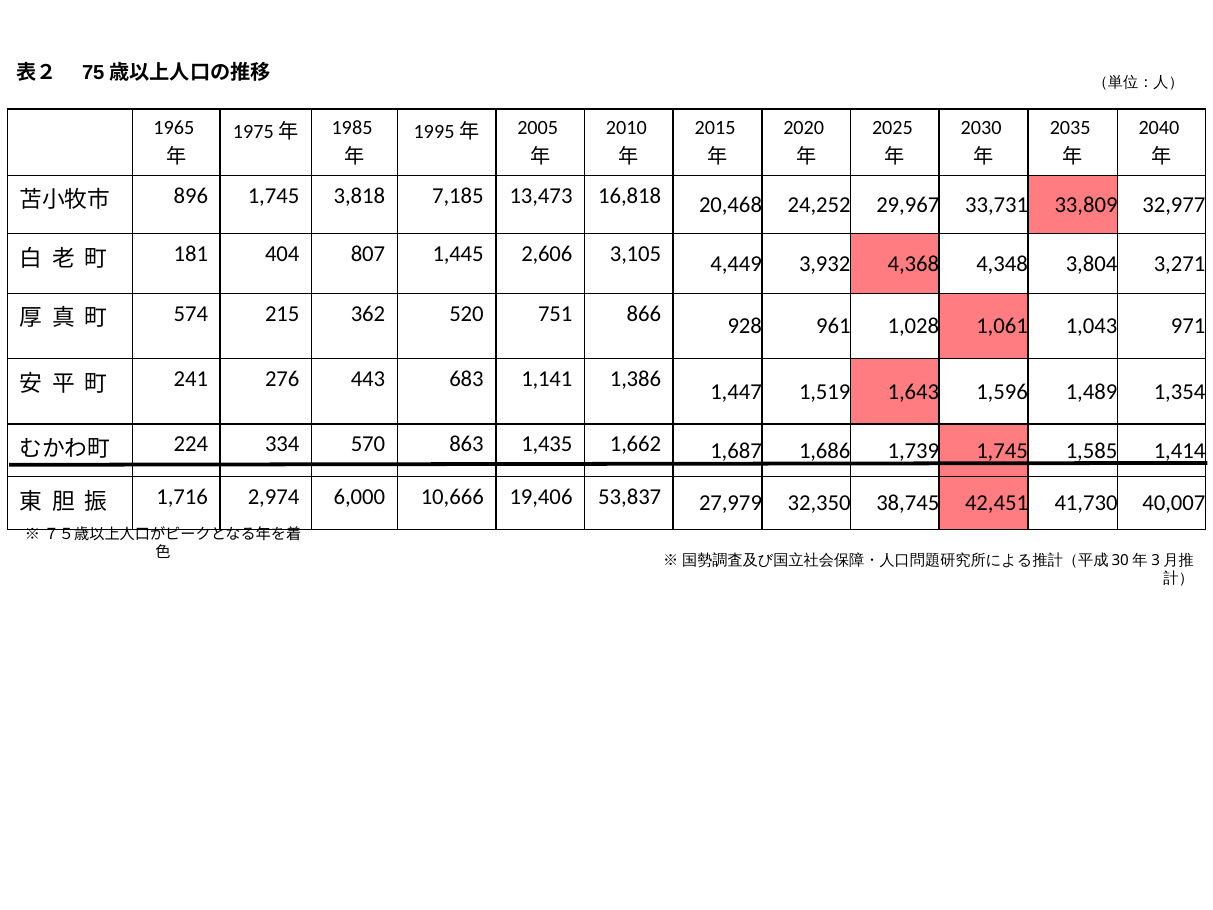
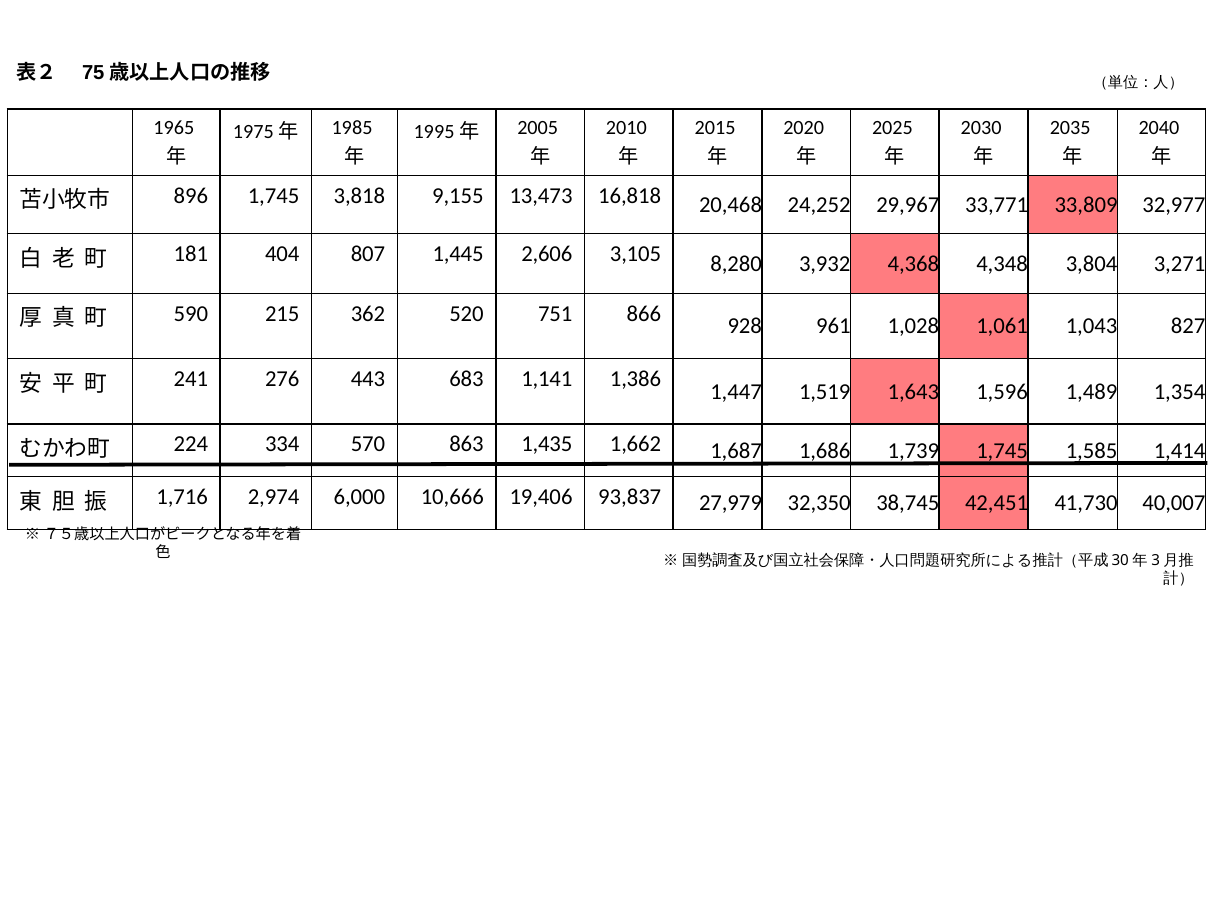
7,185: 7,185 -> 9,155
33,731: 33,731 -> 33,771
4,449: 4,449 -> 8,280
574: 574 -> 590
971: 971 -> 827
53,837: 53,837 -> 93,837
